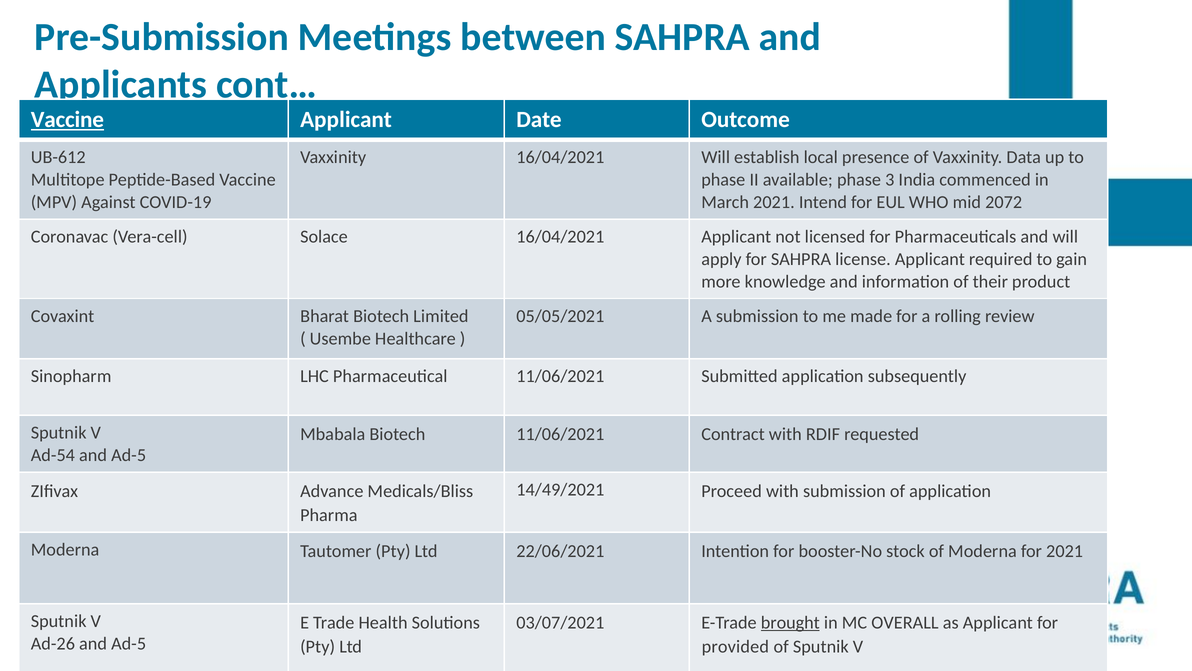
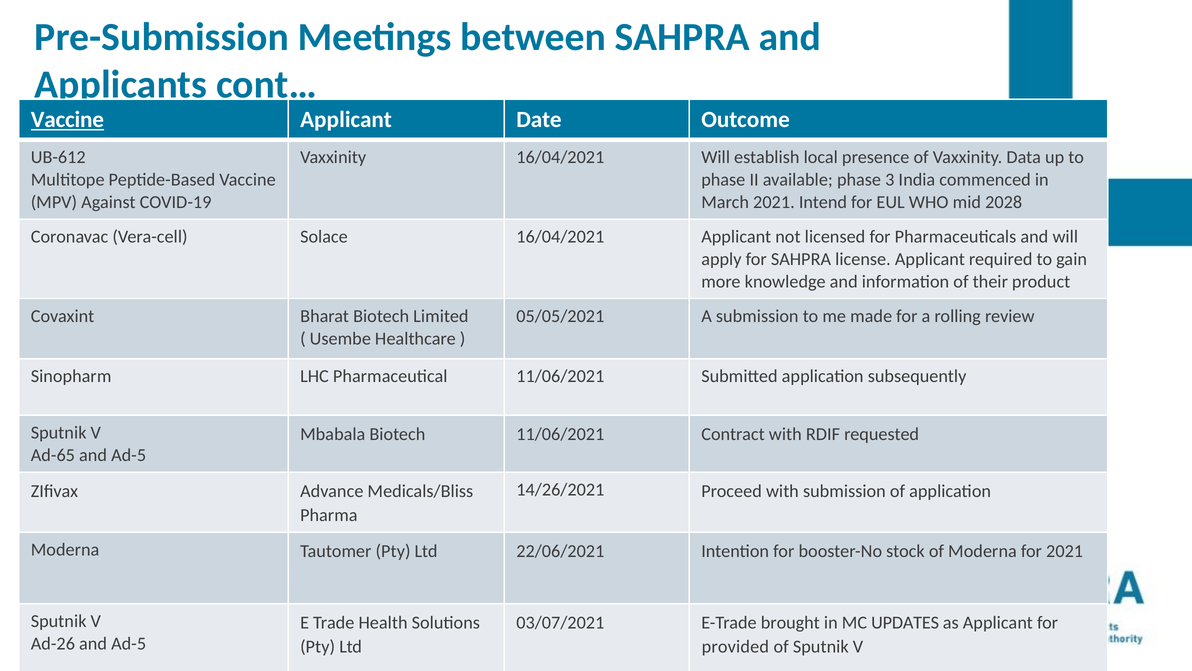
2072: 2072 -> 2028
Ad-54: Ad-54 -> Ad-65
14/49/2021: 14/49/2021 -> 14/26/2021
brought underline: present -> none
OVERALL: OVERALL -> UPDATES
